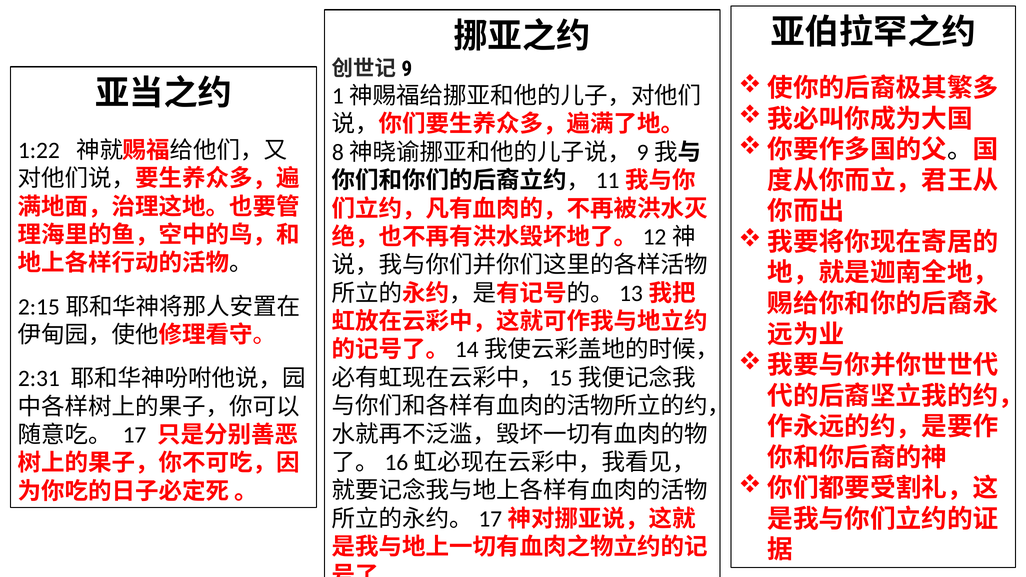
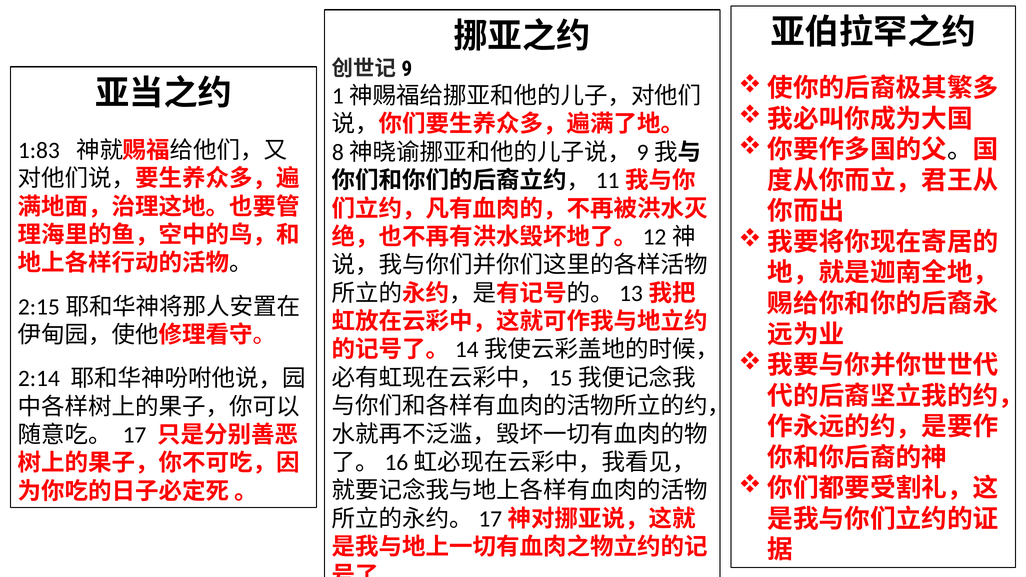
1:22: 1:22 -> 1:83
2:31: 2:31 -> 2:14
